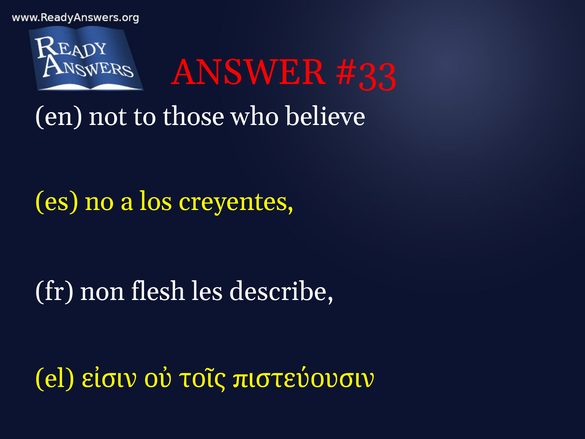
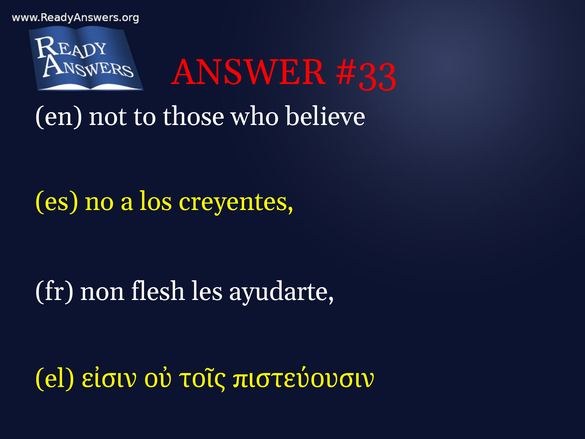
describe: describe -> ayudarte
